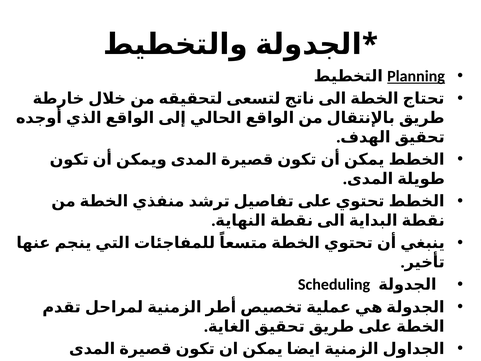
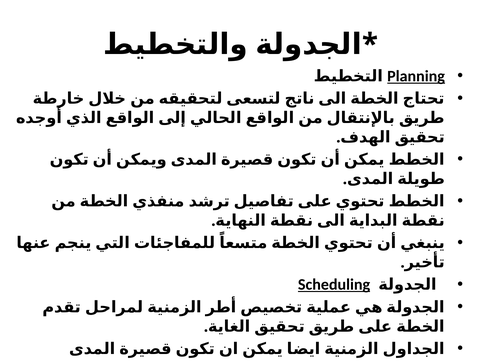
Scheduling underline: none -> present
